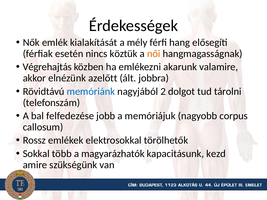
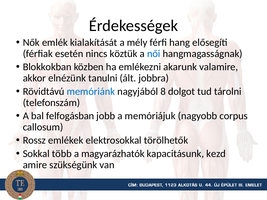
női colour: orange -> blue
Végrehajtás: Végrehajtás -> Blokkokban
azelőtt: azelőtt -> tanulni
2: 2 -> 8
felfedezése: felfedezése -> felfogásban
